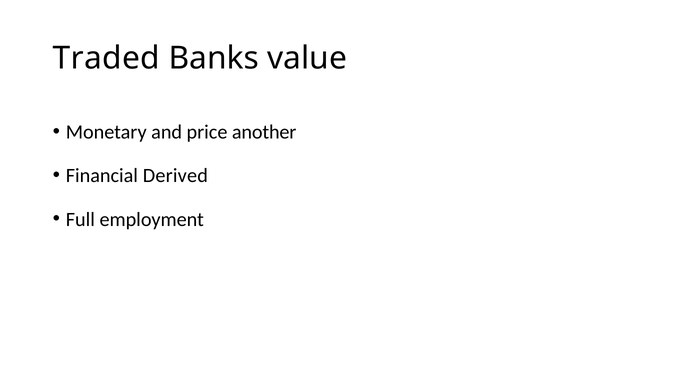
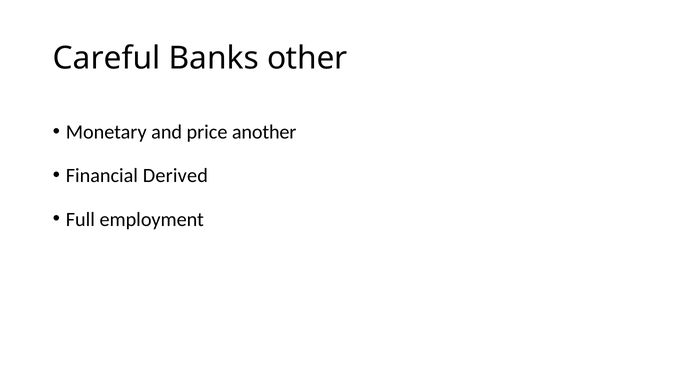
Traded: Traded -> Careful
value: value -> other
